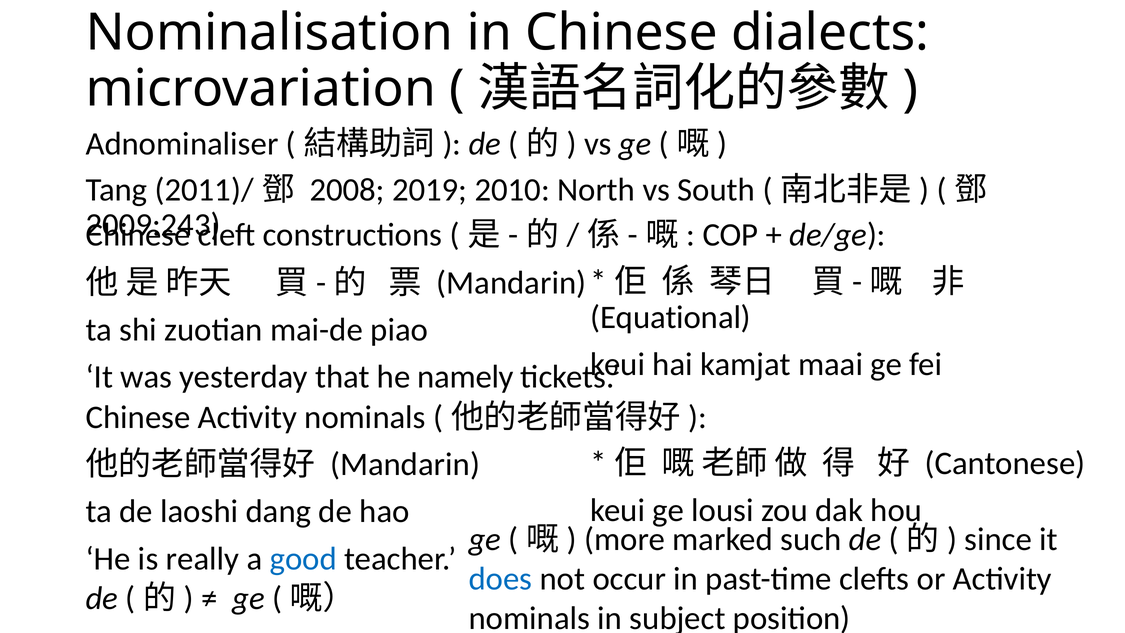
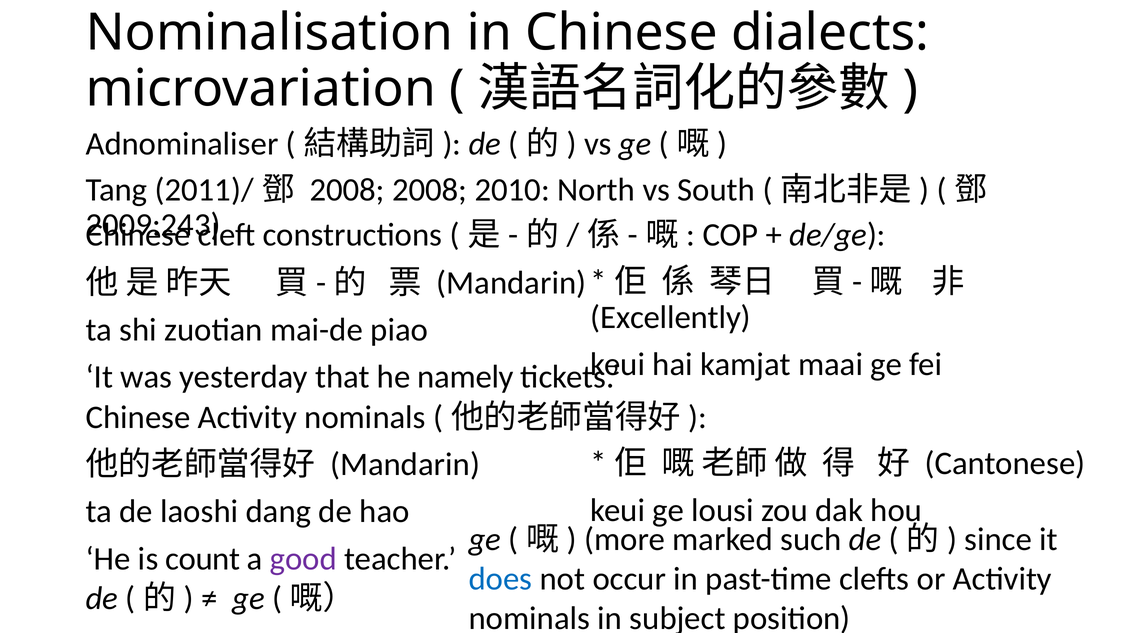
2008 2019: 2019 -> 2008
Equational: Equational -> Excellently
really: really -> count
good colour: blue -> purple
